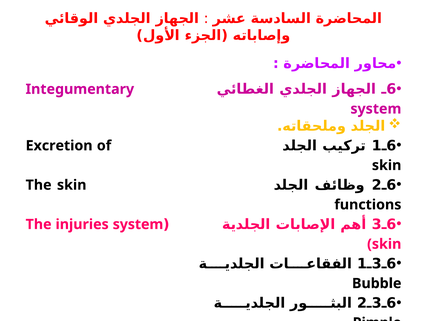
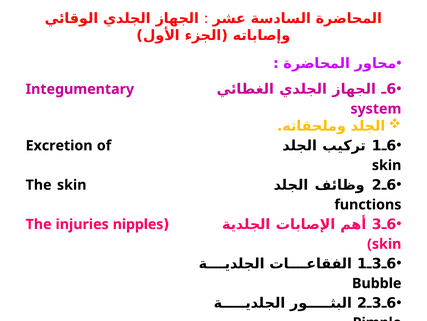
injuries system: system -> nipples
